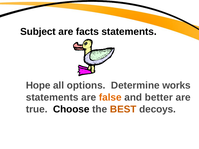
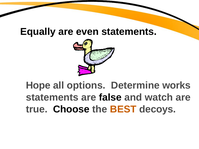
Subject: Subject -> Equally
facts: facts -> even
false colour: orange -> black
better: better -> watch
